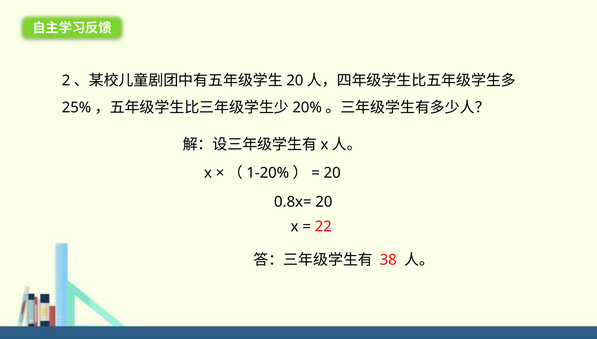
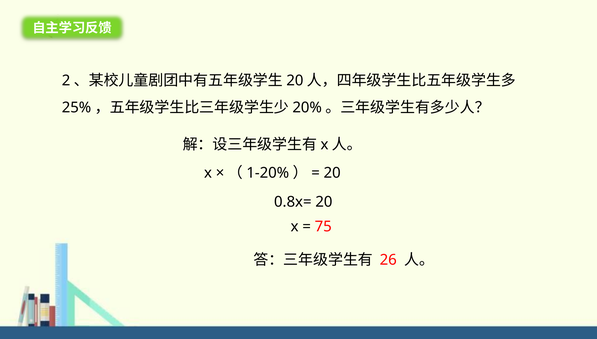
22: 22 -> 75
38: 38 -> 26
